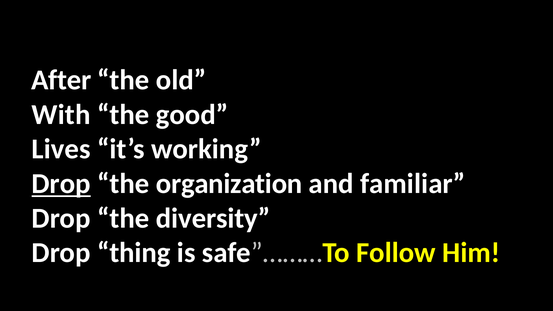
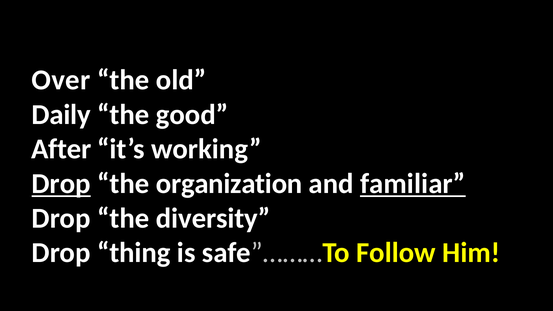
After: After -> Over
With: With -> Daily
Lives: Lives -> After
familiar underline: none -> present
